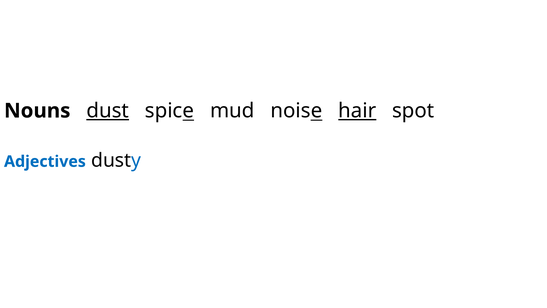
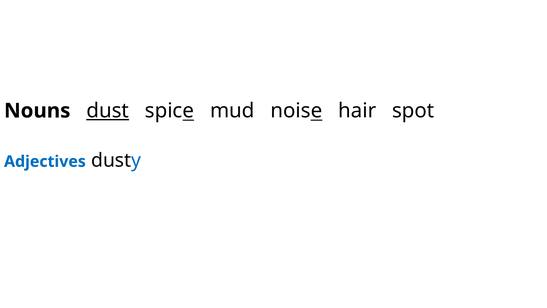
hair underline: present -> none
